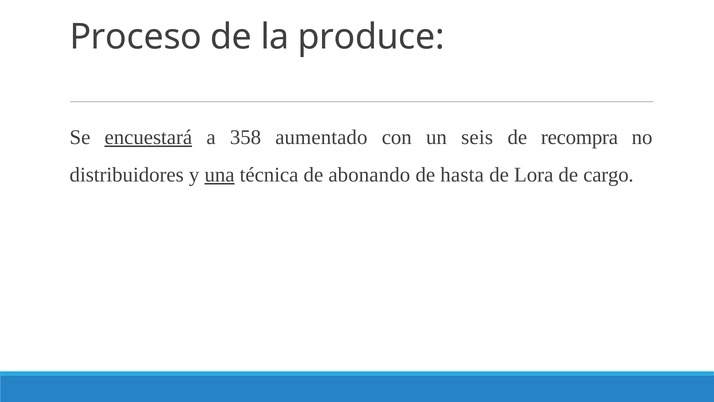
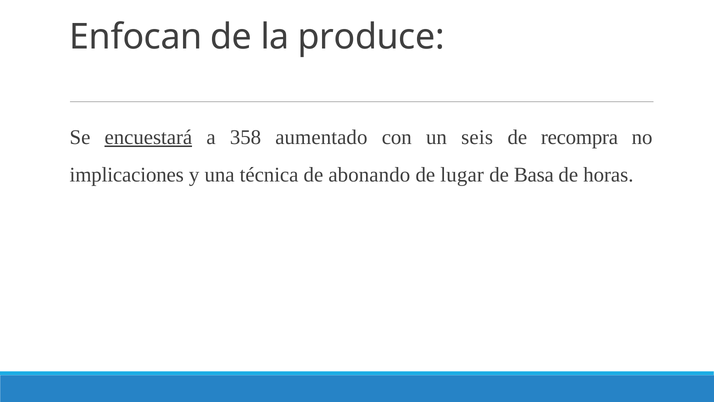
Proceso: Proceso -> Enfocan
distribuidores: distribuidores -> implicaciones
una underline: present -> none
hasta: hasta -> lugar
Lora: Lora -> Basa
cargo: cargo -> horas
